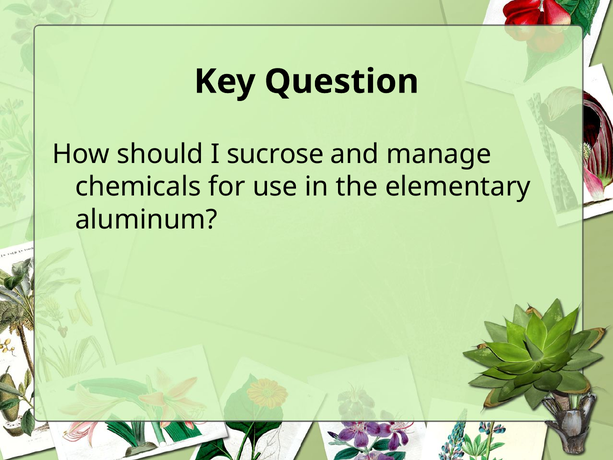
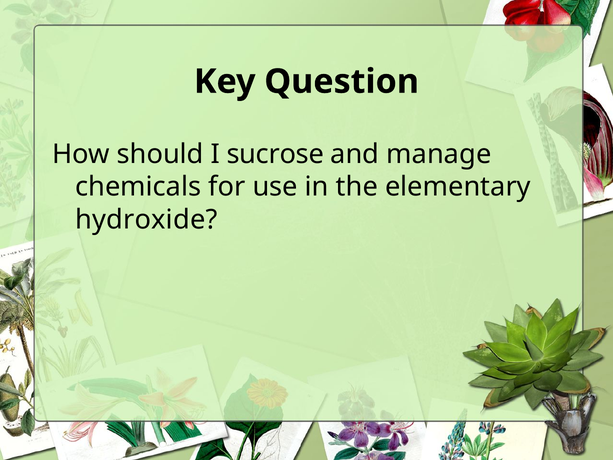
aluminum: aluminum -> hydroxide
